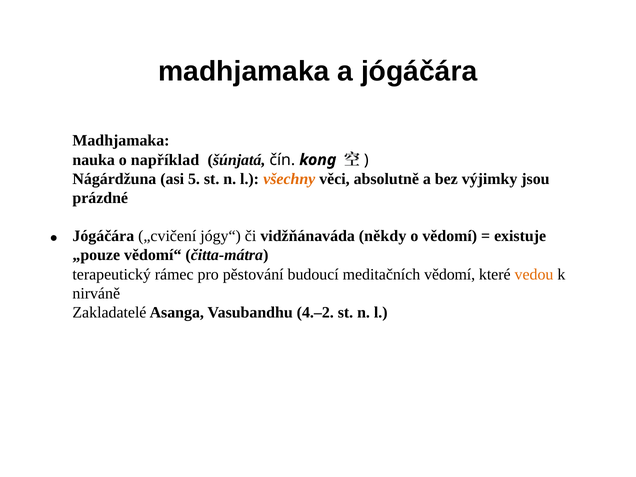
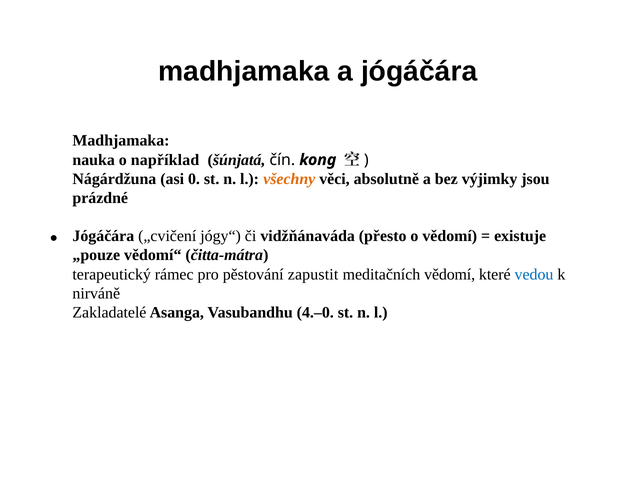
5: 5 -> 0
někdy: někdy -> přesto
budoucí: budoucí -> zapustit
vedou colour: orange -> blue
4.–2: 4.–2 -> 4.–0
